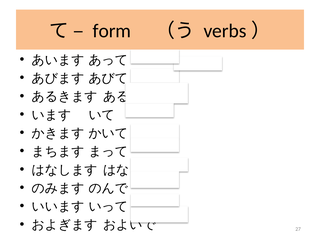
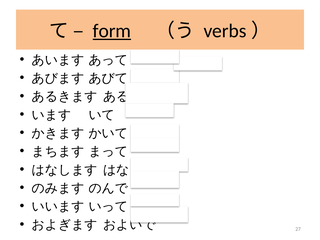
form underline: none -> present
